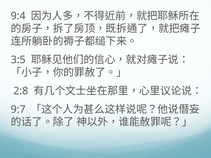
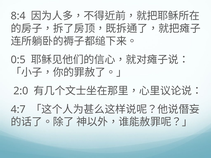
9:4: 9:4 -> 8:4
3:5: 3:5 -> 0:5
2:8: 2:8 -> 2:0
9:7: 9:7 -> 4:7
